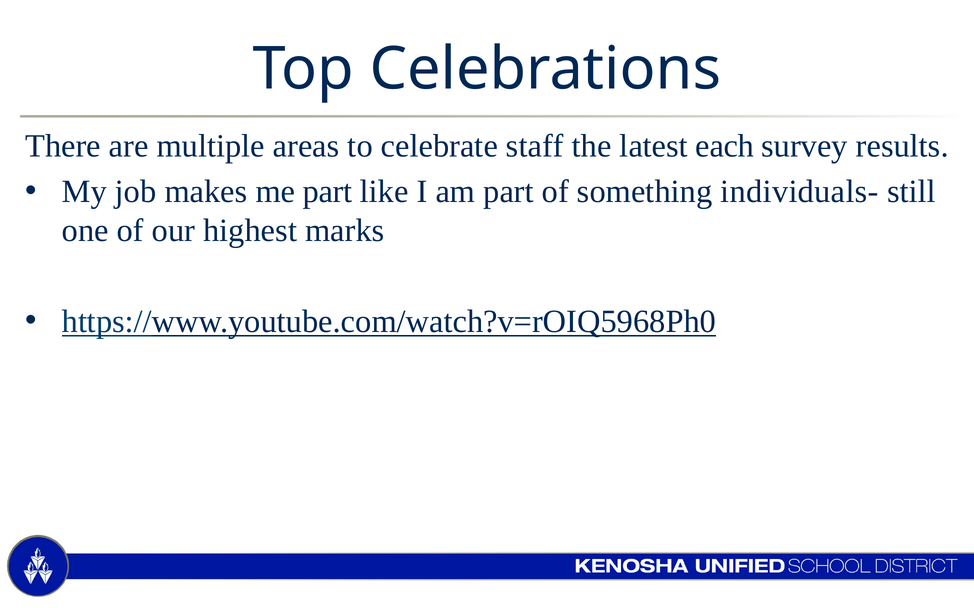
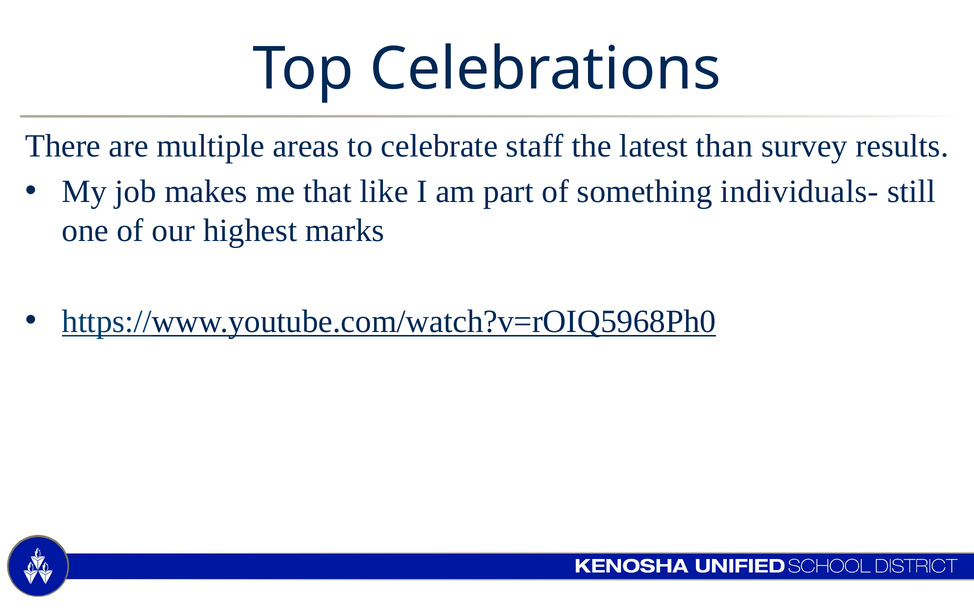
each: each -> than
me part: part -> that
